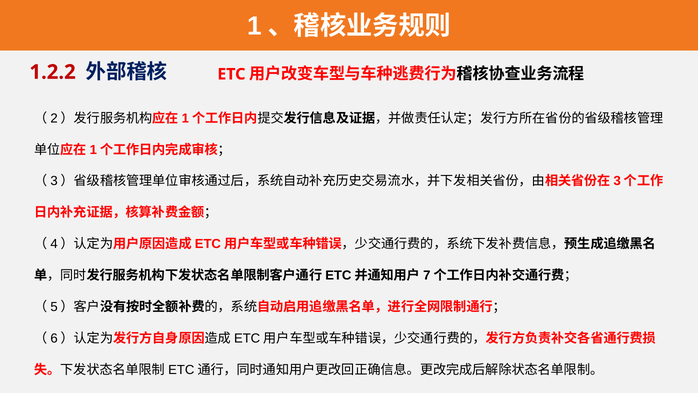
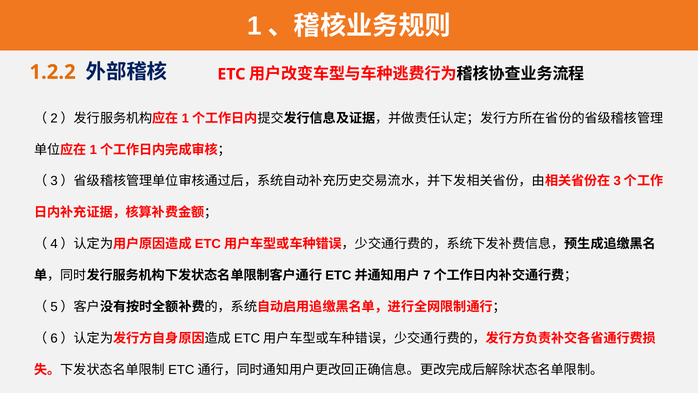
1.2.2 colour: red -> orange
